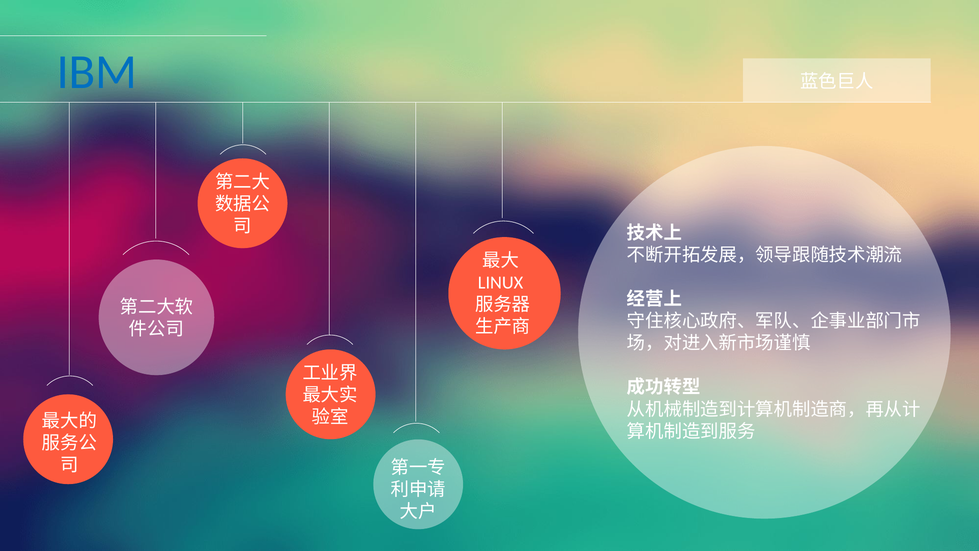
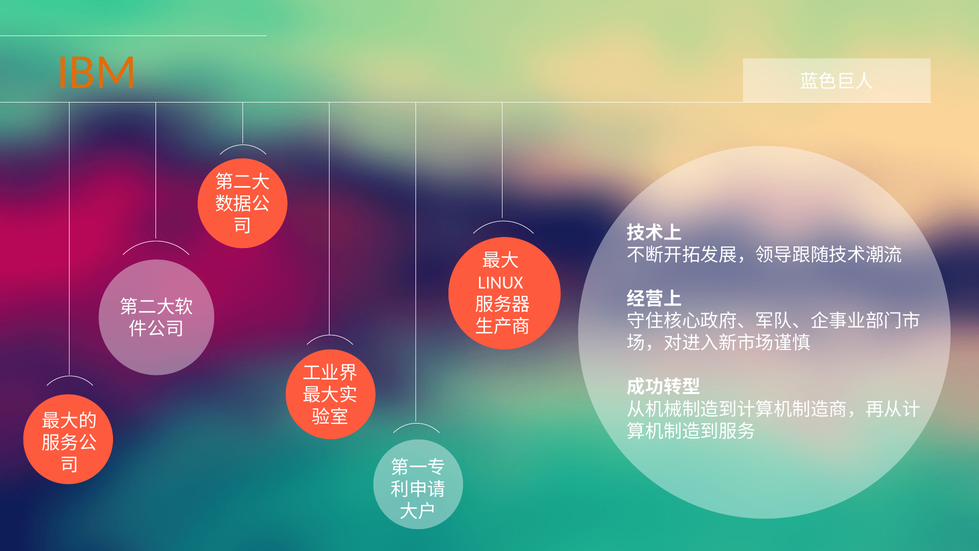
IBM colour: blue -> orange
